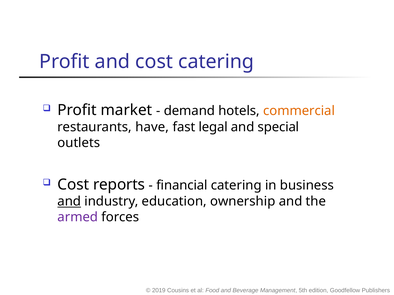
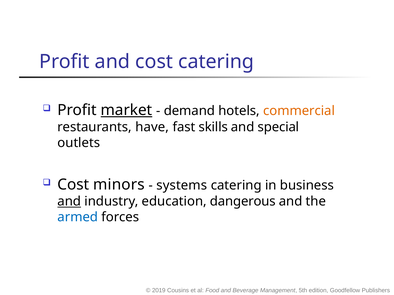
market underline: none -> present
legal: legal -> skills
reports: reports -> minors
financial: financial -> systems
ownership: ownership -> dangerous
armed colour: purple -> blue
